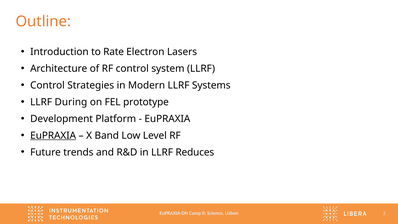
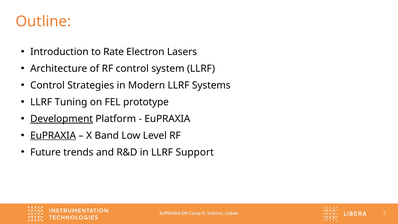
During: During -> Tuning
Development underline: none -> present
Reduces: Reduces -> Support
